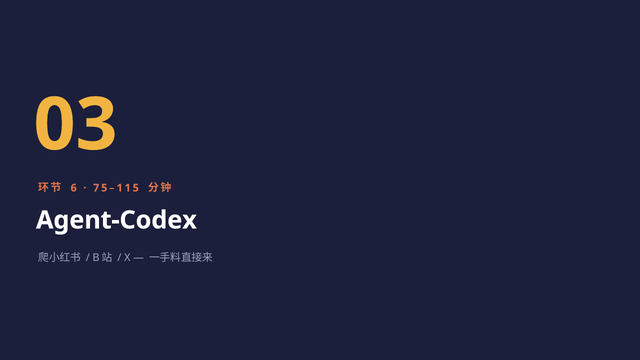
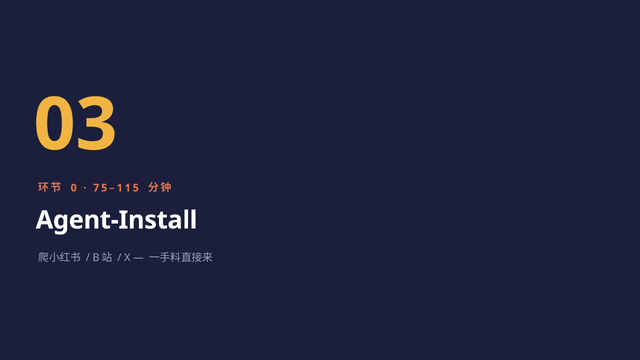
6: 6 -> 0
Agent-Codex: Agent-Codex -> Agent-Install
